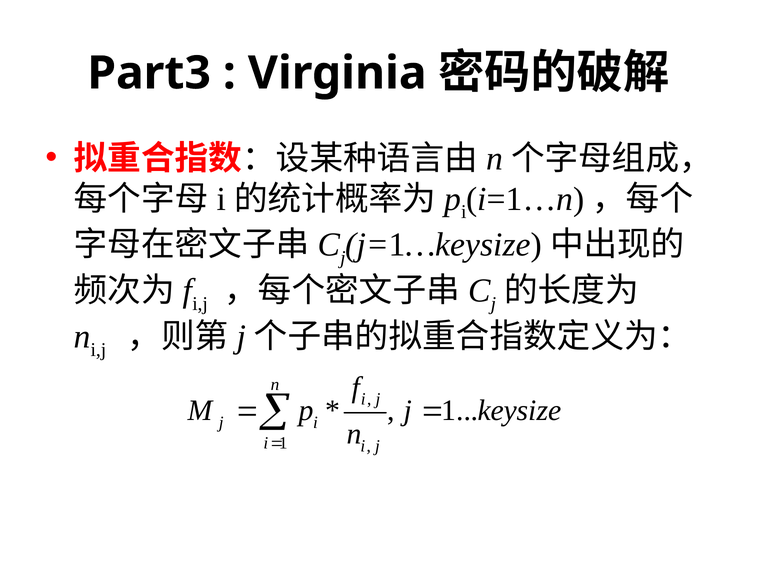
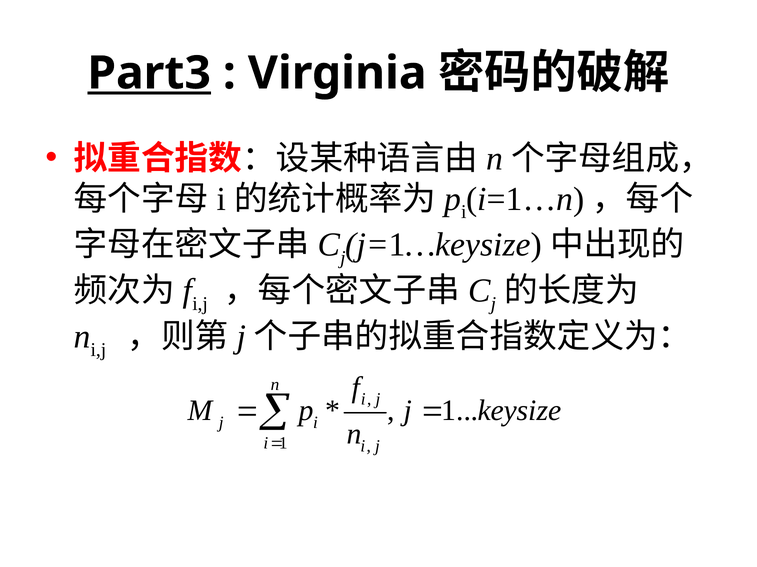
Part3 underline: none -> present
